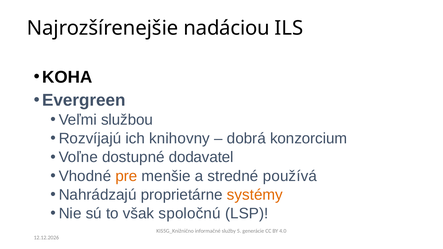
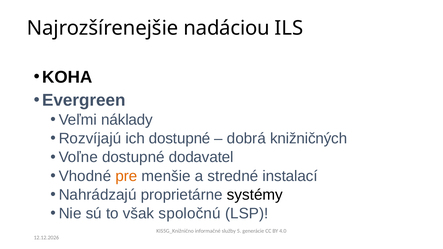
službou: službou -> náklady
ich knihovny: knihovny -> dostupné
konzorcium: konzorcium -> knižničných
používá: používá -> instalací
systémy colour: orange -> black
